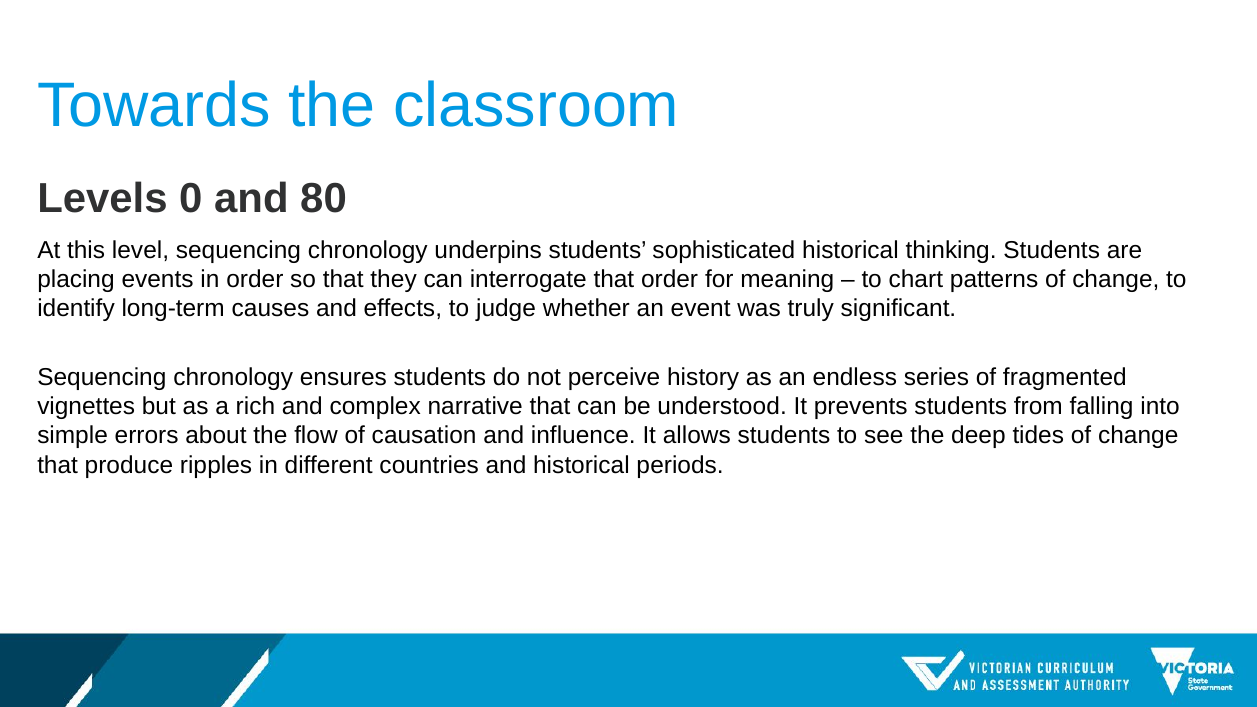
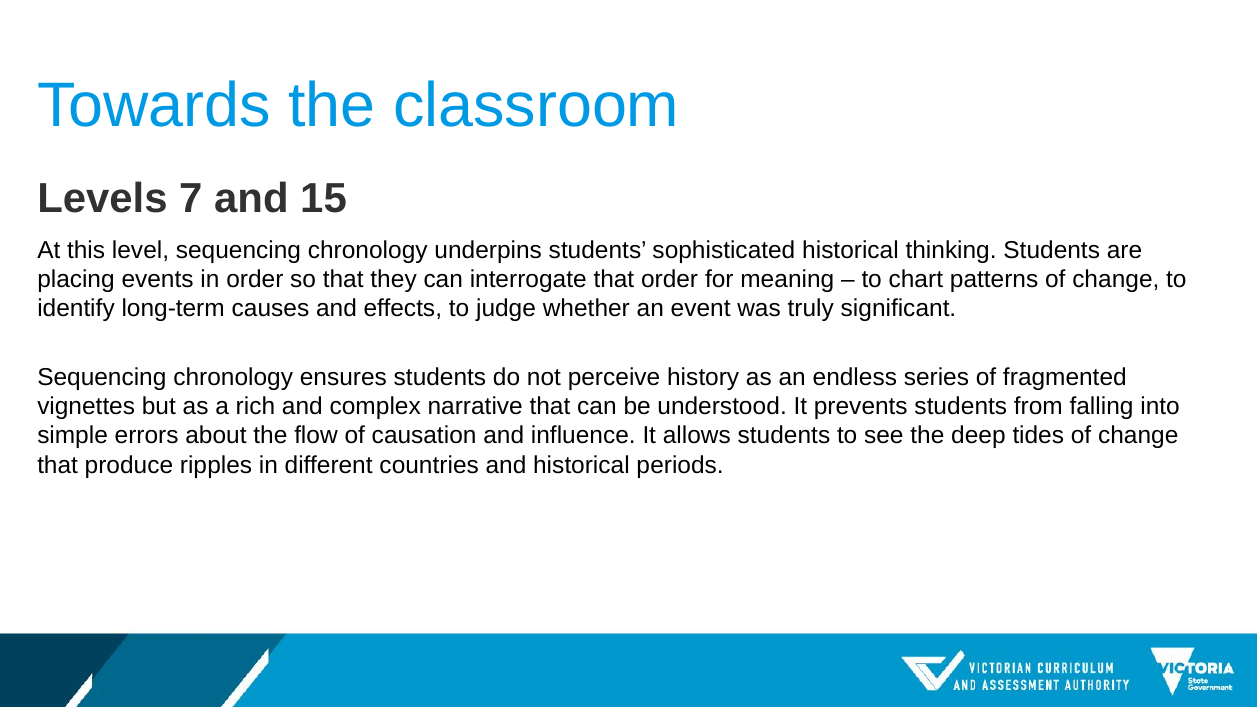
0: 0 -> 7
80: 80 -> 15
